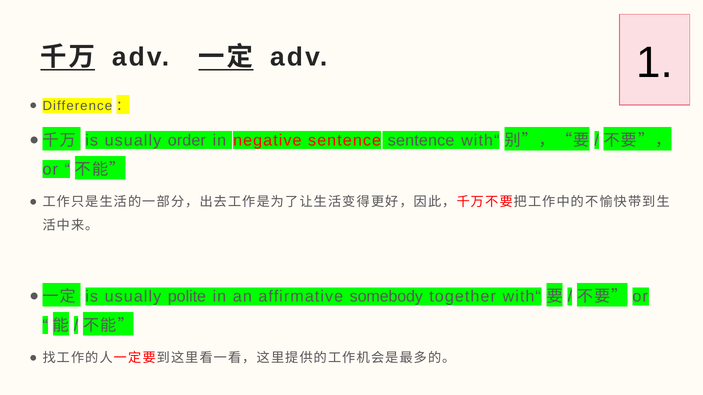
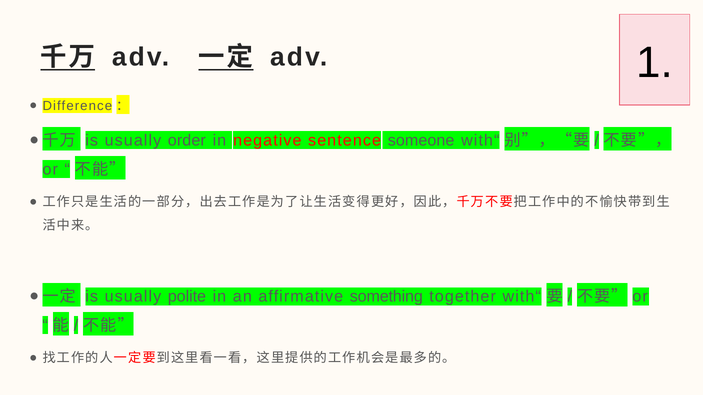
sentence sentence: sentence -> someone
somebody: somebody -> something
